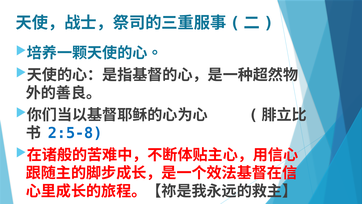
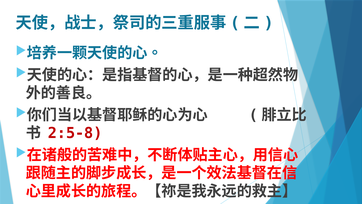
2:5-8 colour: blue -> red
